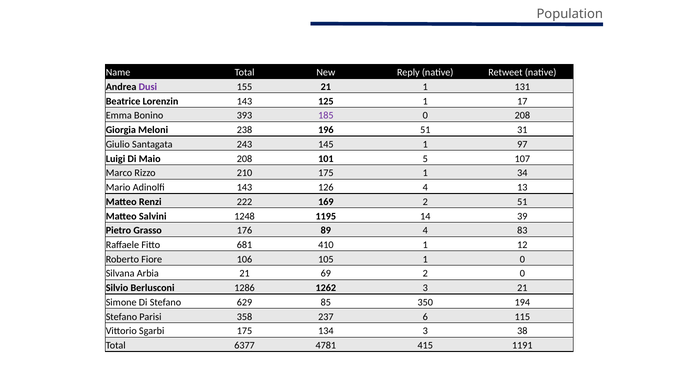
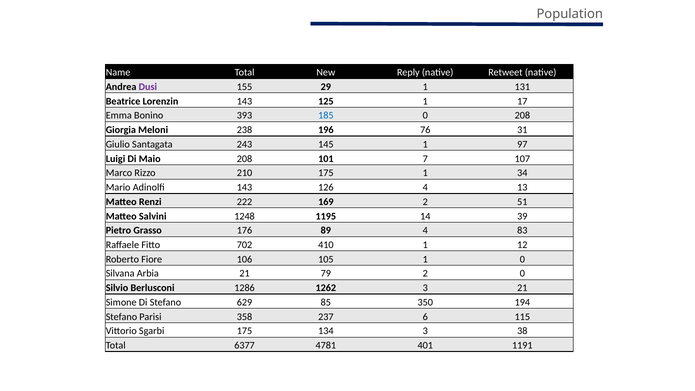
155 21: 21 -> 29
185 colour: purple -> blue
196 51: 51 -> 76
5: 5 -> 7
681: 681 -> 702
69: 69 -> 79
415: 415 -> 401
